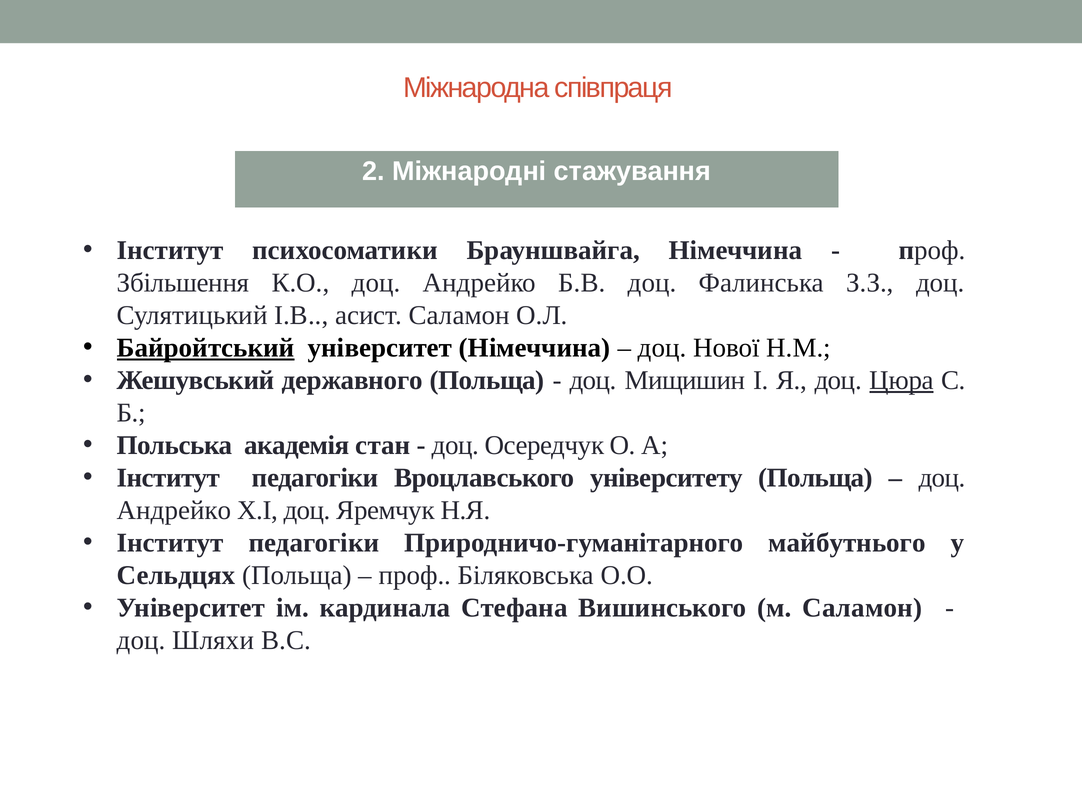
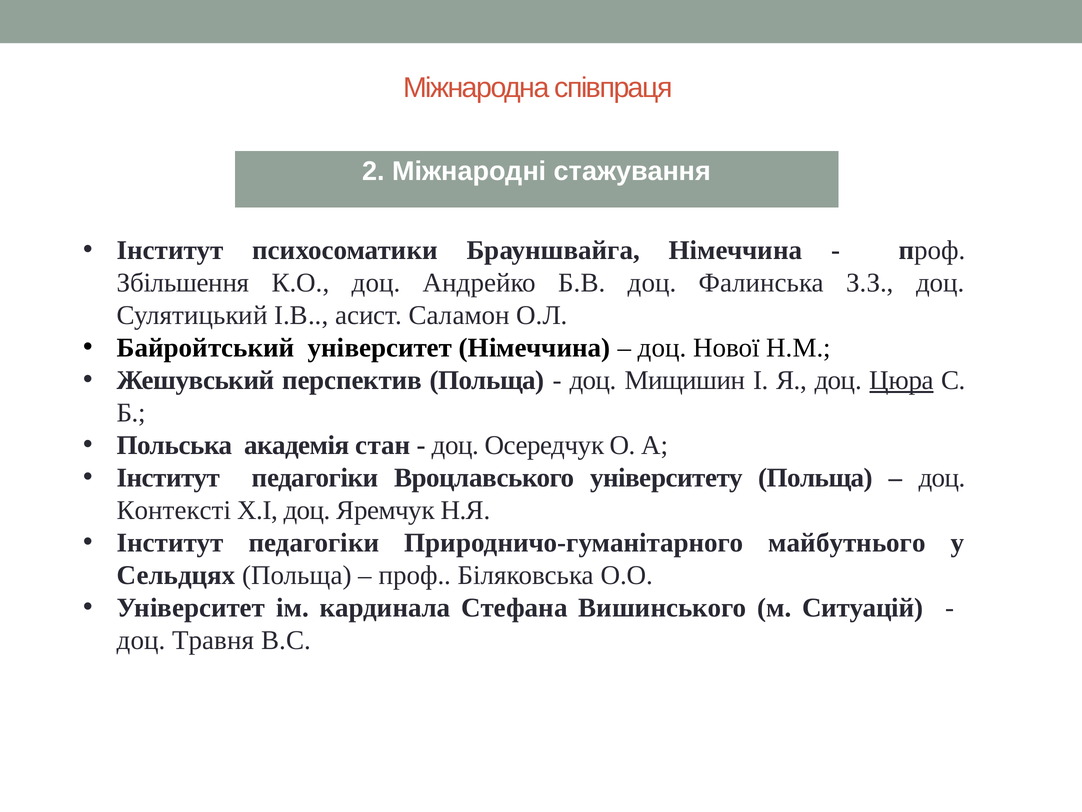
Байройтський underline: present -> none
державного: державного -> перспектив
Андрейко at (174, 510): Андрейко -> Контексті
м Саламон: Саламон -> Ситуацій
Шляхи: Шляхи -> Травня
